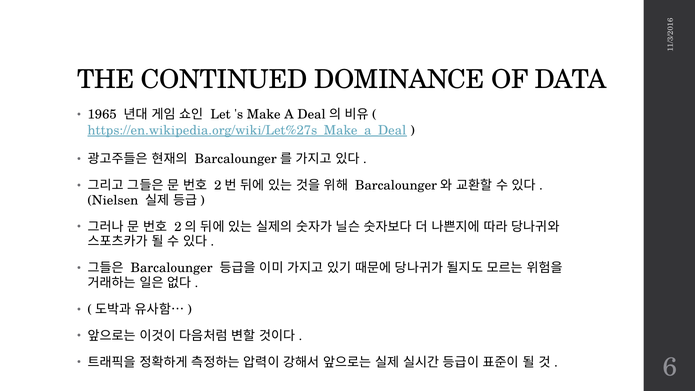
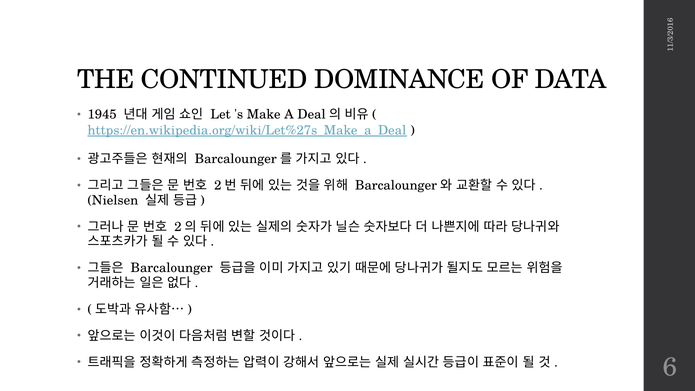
1965: 1965 -> 1945
